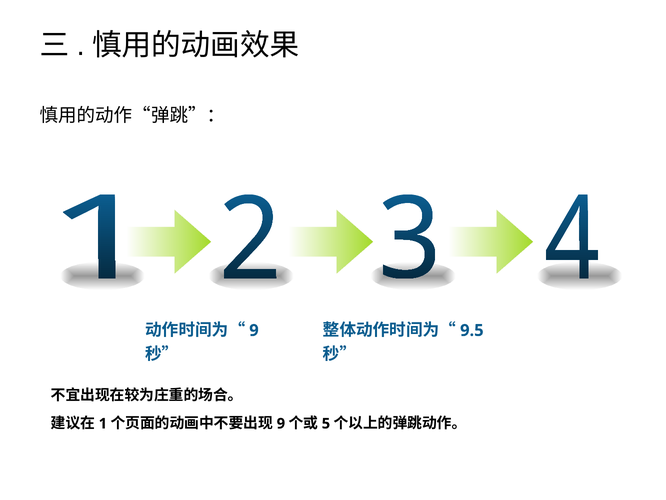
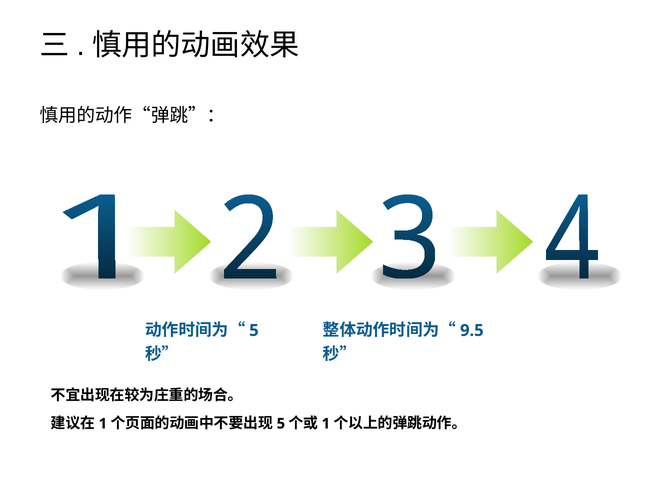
9 at (254, 330): 9 -> 5
9 at (281, 423): 9 -> 5
5 at (326, 423): 5 -> 1
